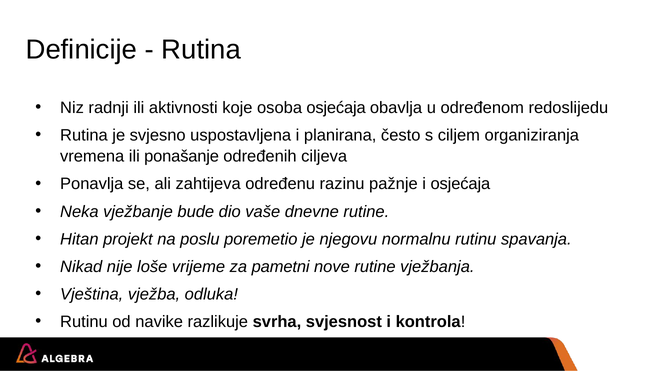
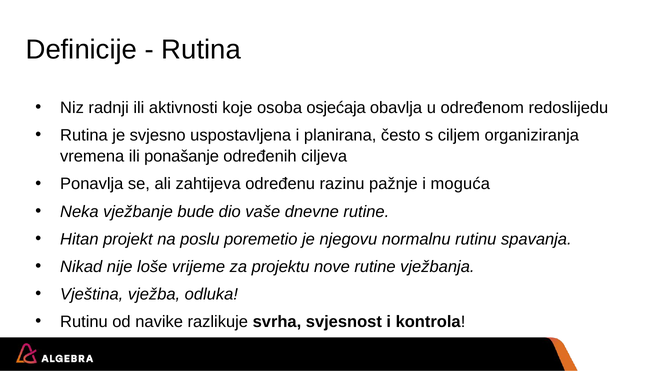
i osjećaja: osjećaja -> moguća
pametni: pametni -> projektu
